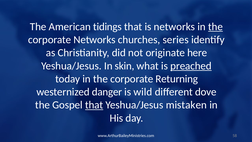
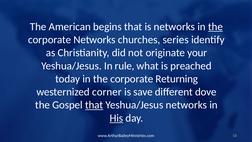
tidings: tidings -> begins
here: here -> your
skin: skin -> rule
preached underline: present -> none
danger: danger -> corner
wild: wild -> save
Yeshua/Jesus mistaken: mistaken -> networks
His underline: none -> present
